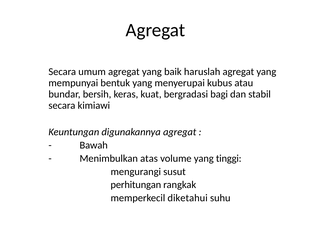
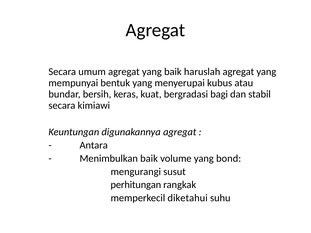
Bawah: Bawah -> Antara
Menimbulkan atas: atas -> baik
tinggi: tinggi -> bond
